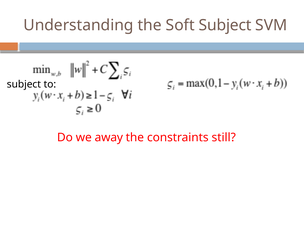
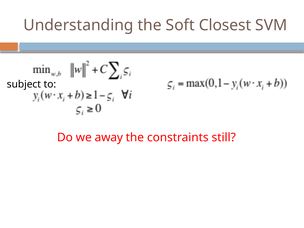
Soft Subject: Subject -> Closest
